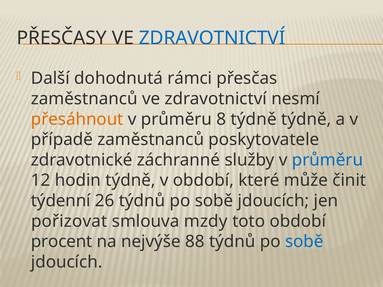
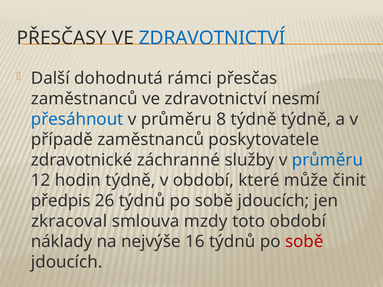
přesáhnout colour: orange -> blue
týdenní: týdenní -> předpis
pořizovat: pořizovat -> zkracoval
procent: procent -> náklady
88: 88 -> 16
sobě at (304, 242) colour: blue -> red
